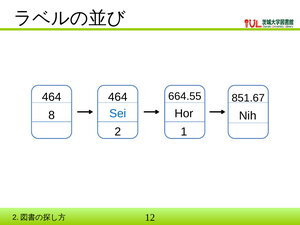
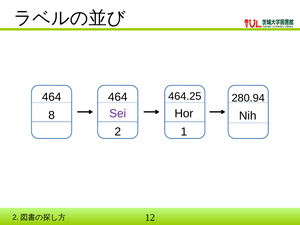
664.55: 664.55 -> 464.25
851.67: 851.67 -> 280.94
Sei colour: blue -> purple
